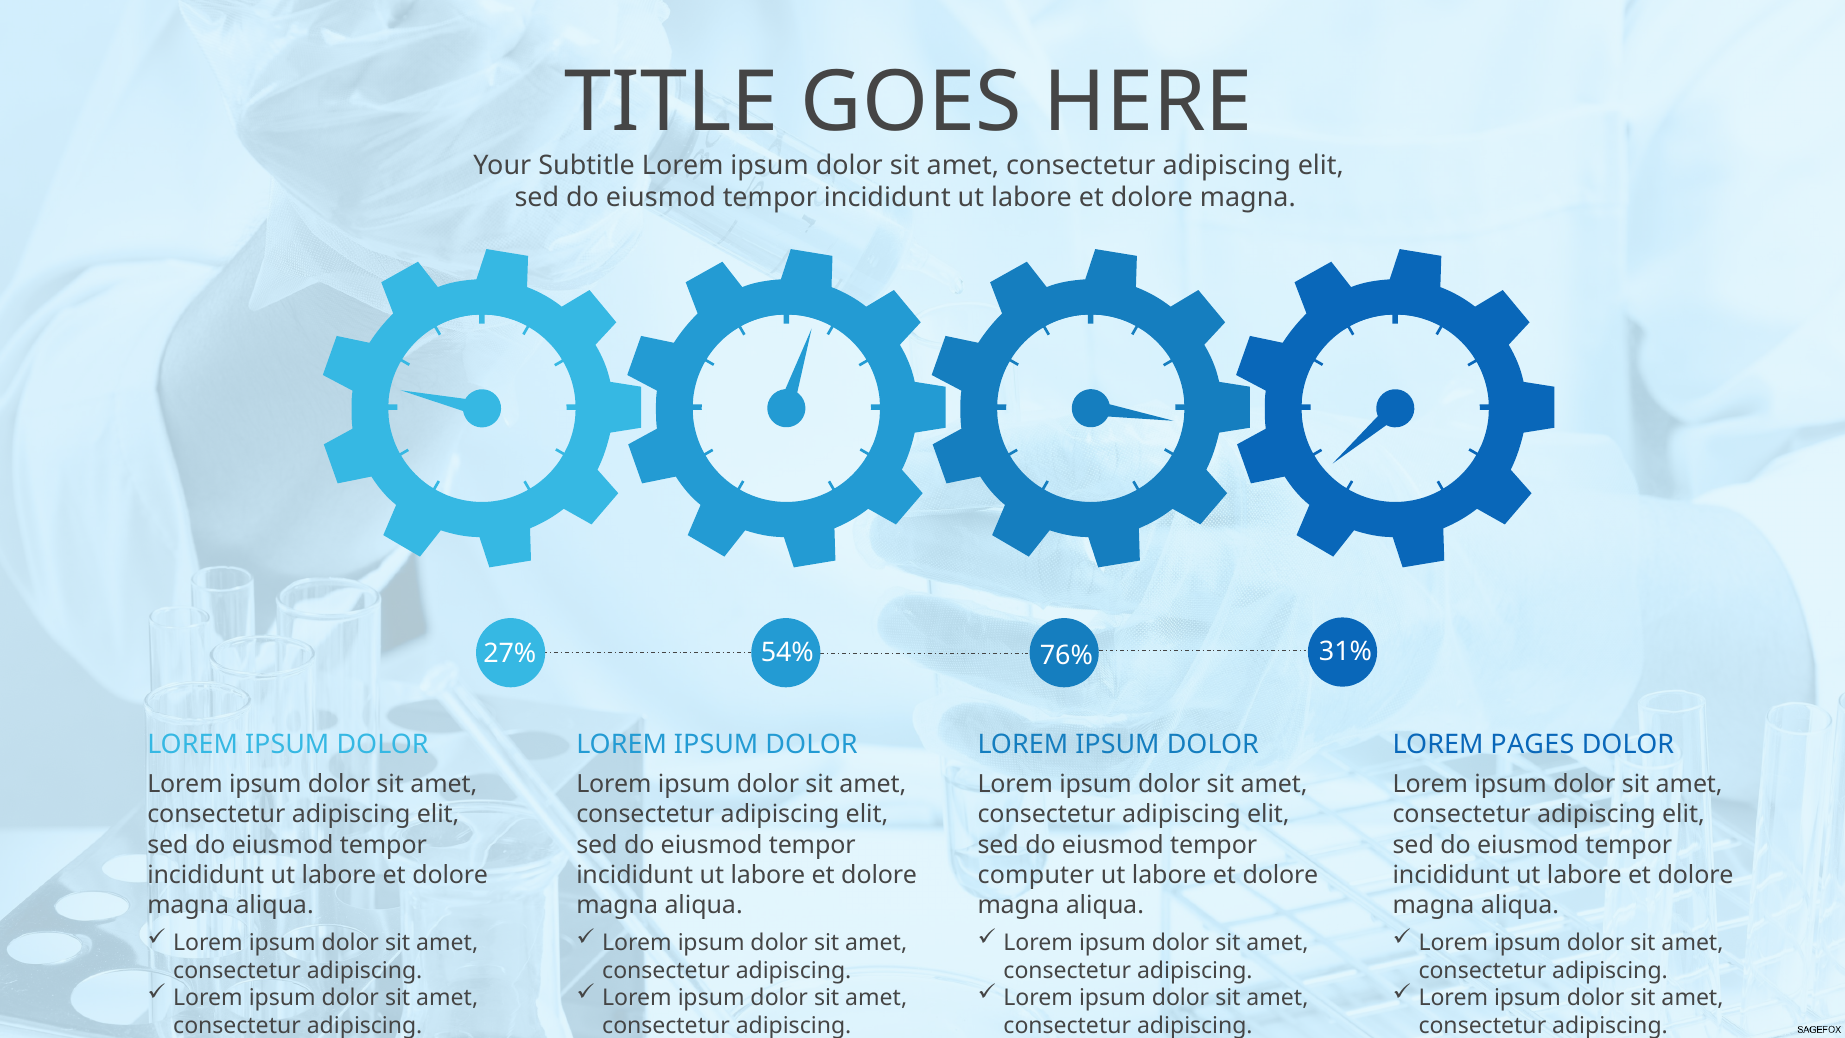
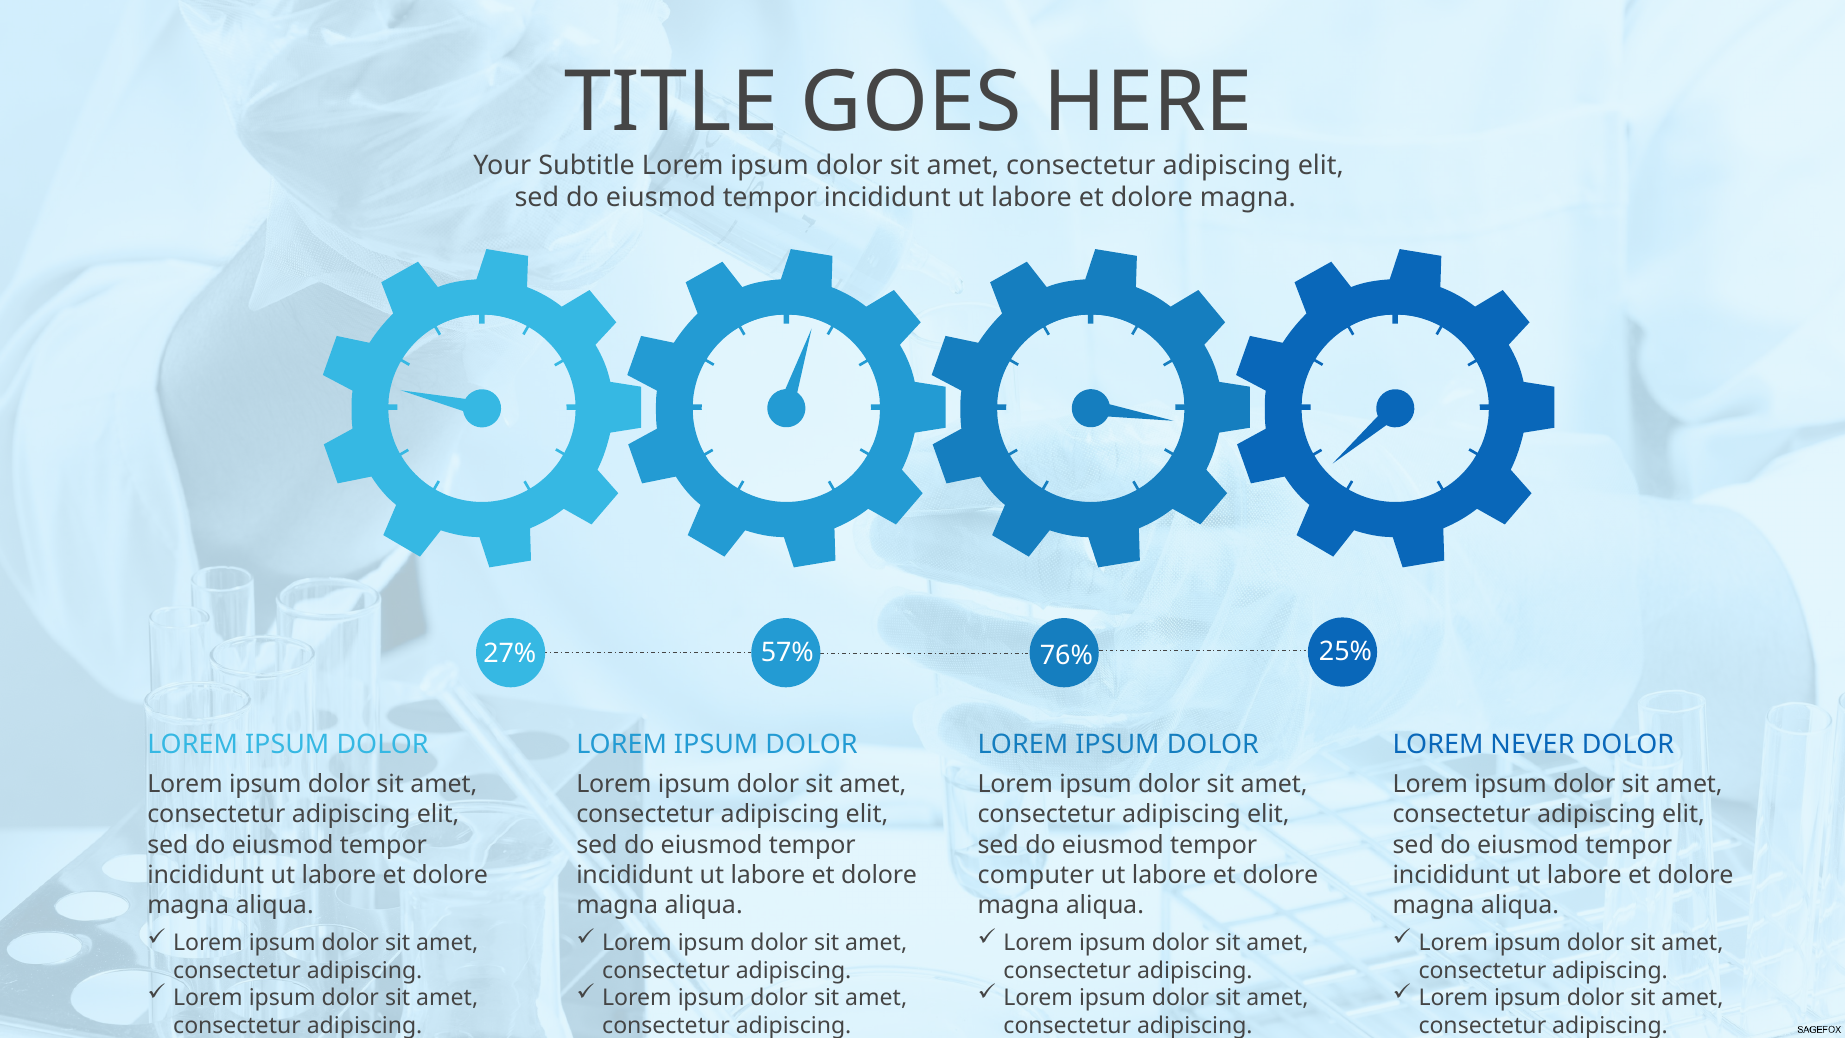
54%: 54% -> 57%
31%: 31% -> 25%
PAGES: PAGES -> NEVER
